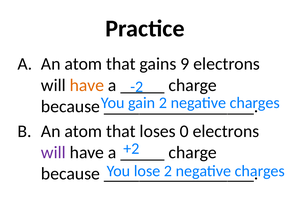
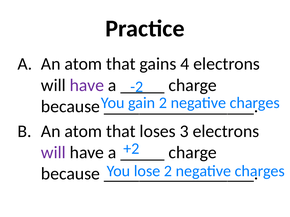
9: 9 -> 4
have at (87, 85) colour: orange -> purple
0: 0 -> 3
